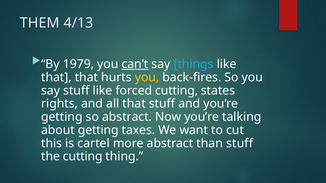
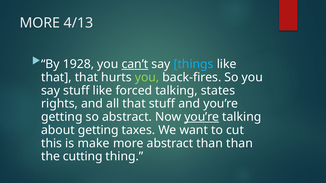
THEM at (40, 23): THEM -> MORE
1979: 1979 -> 1928
you at (147, 78) colour: yellow -> light green
forced cutting: cutting -> talking
you’re at (202, 117) underline: none -> present
cartel: cartel -> make
than stuff: stuff -> than
